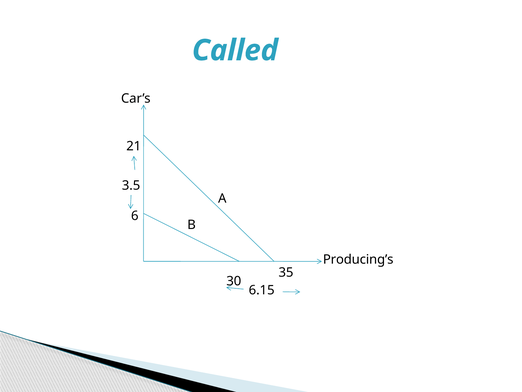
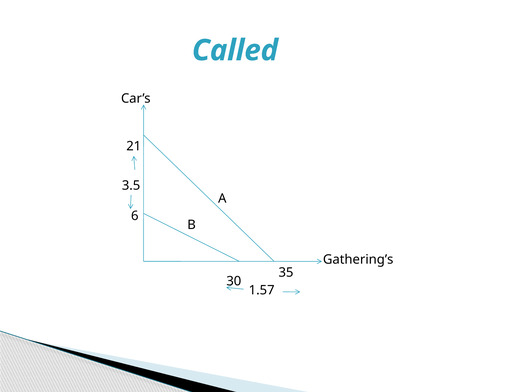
Producing’s: Producing’s -> Gathering’s
6.15: 6.15 -> 1.57
